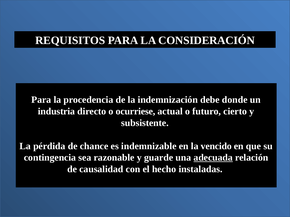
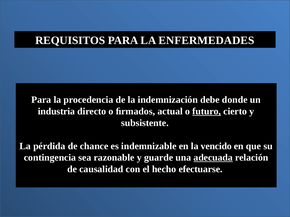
CONSIDERACIÓN: CONSIDERACIÓN -> ENFERMEDADES
ocurriese: ocurriese -> ﬁrmados
futuro underline: none -> present
instaladas: instaladas -> efectuarse
